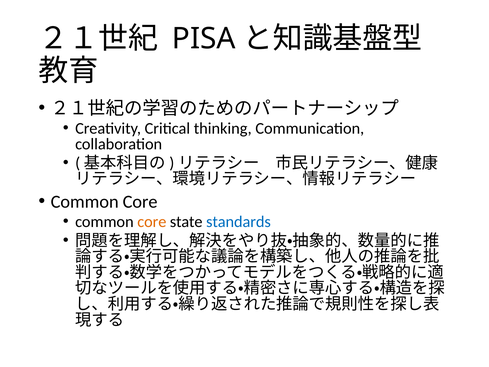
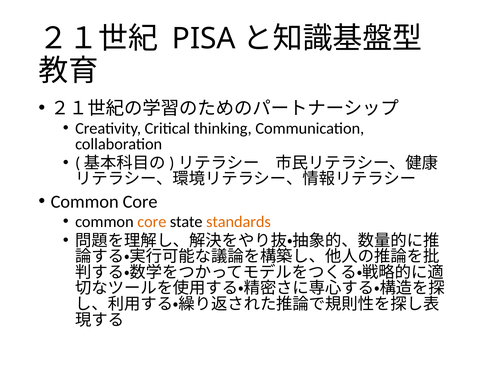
standards colour: blue -> orange
